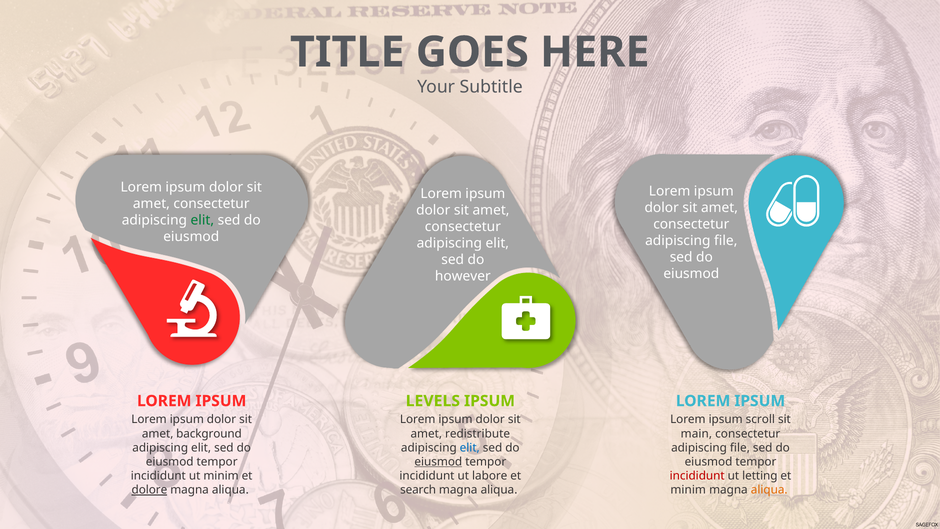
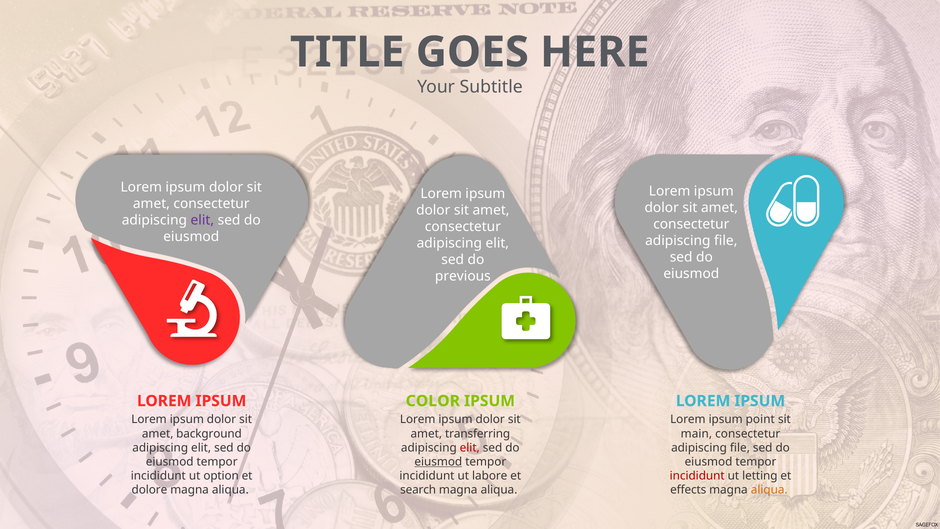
elit at (202, 220) colour: green -> purple
however: however -> previous
LEVELS: LEVELS -> COLOR
scroll: scroll -> point
redistribute: redistribute -> transferring
elit at (470, 448) colour: blue -> red
ut minim: minim -> option
dolore underline: present -> none
minim at (688, 490): minim -> effects
